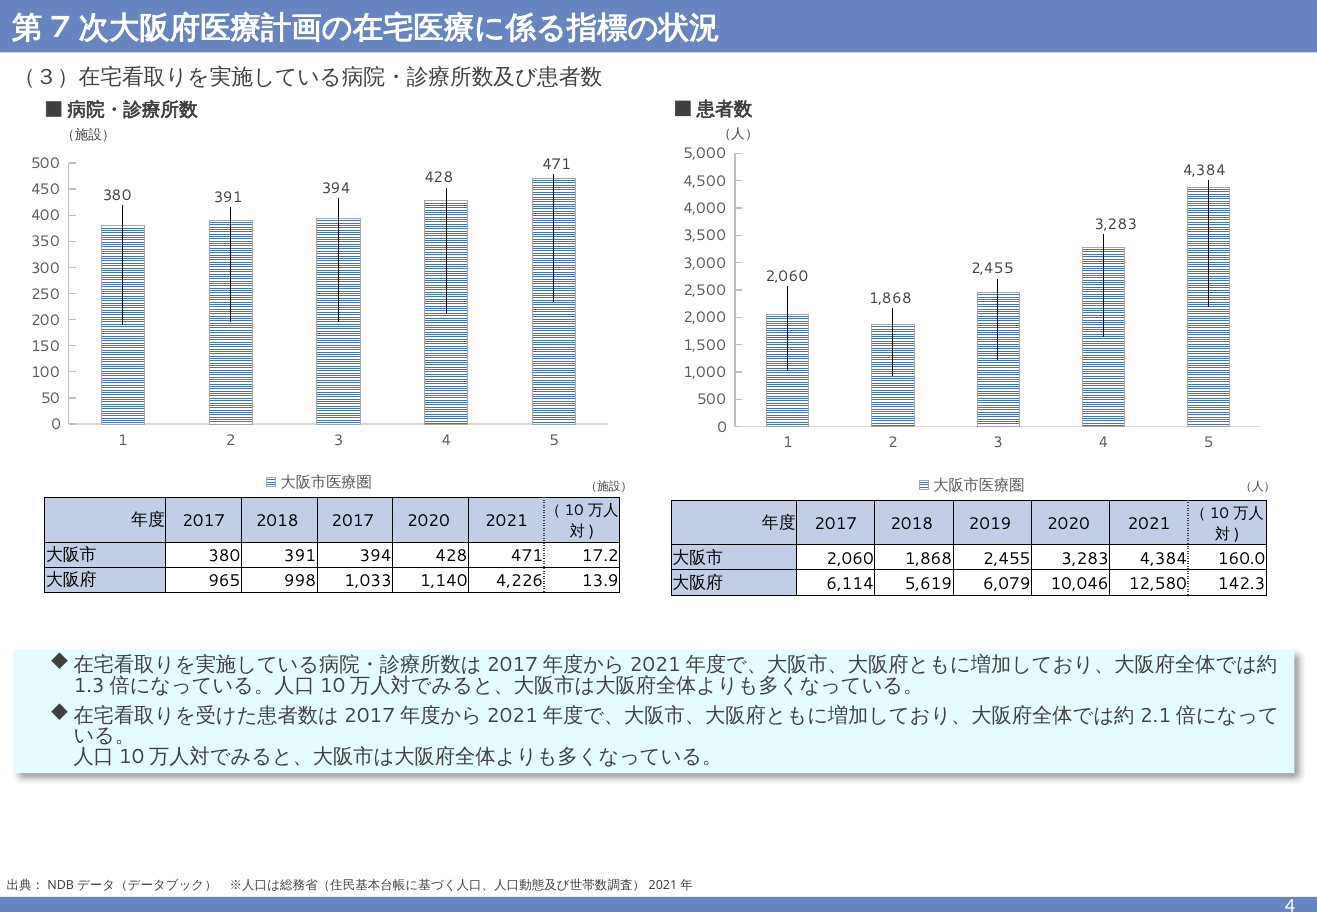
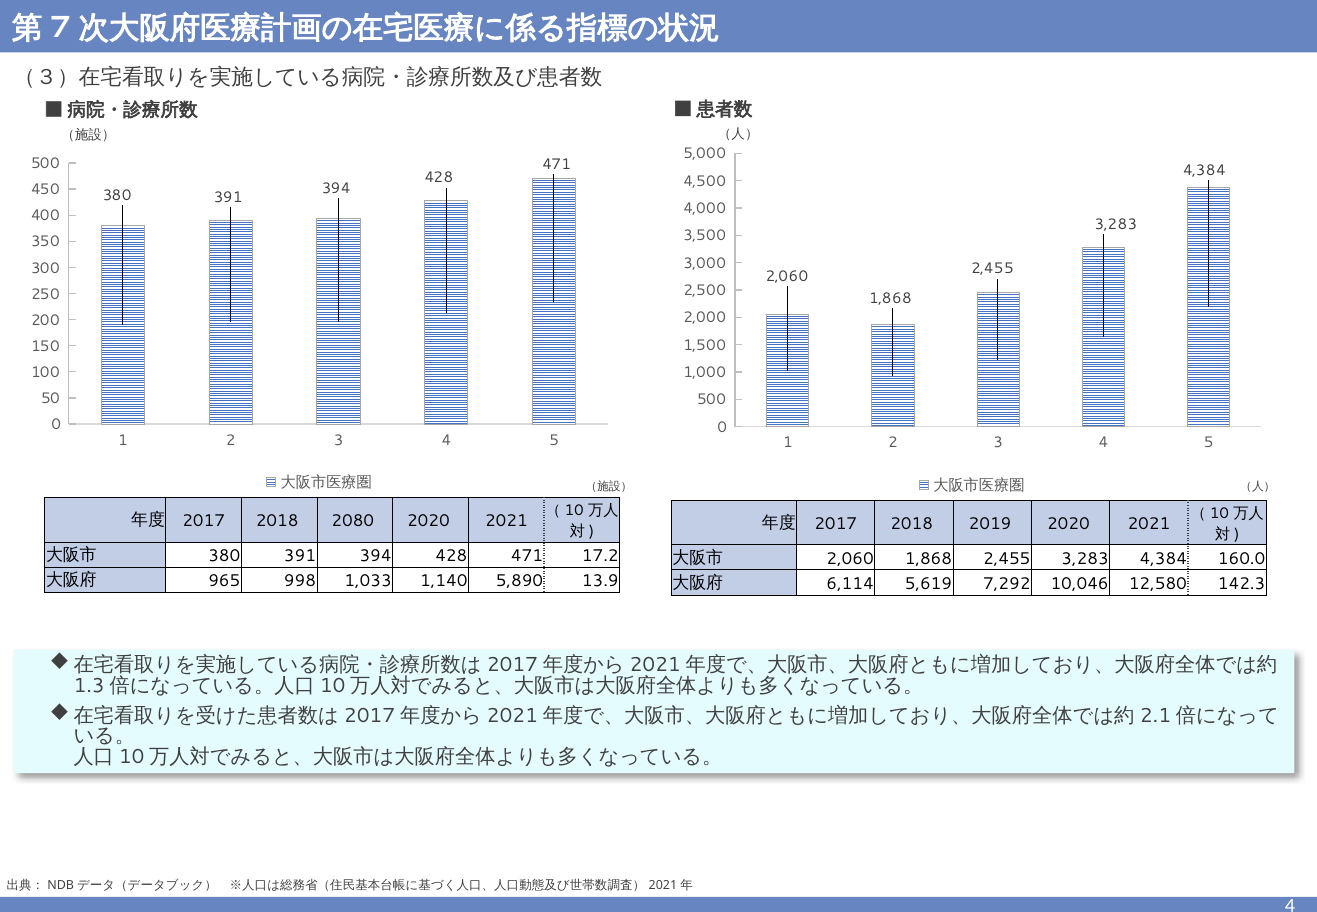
2018 2017: 2017 -> 2080
4,226: 4,226 -> 5,890
6,079: 6,079 -> 7,292
